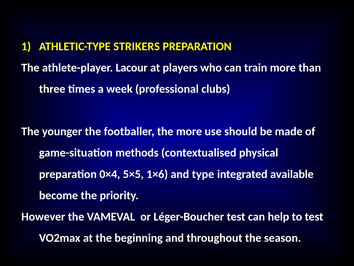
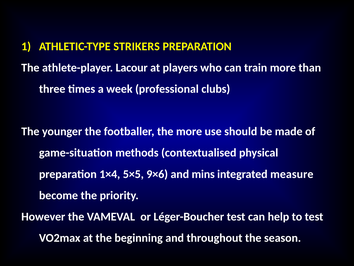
0×4: 0×4 -> 1×4
1×6: 1×6 -> 9×6
type: type -> mins
available: available -> measure
